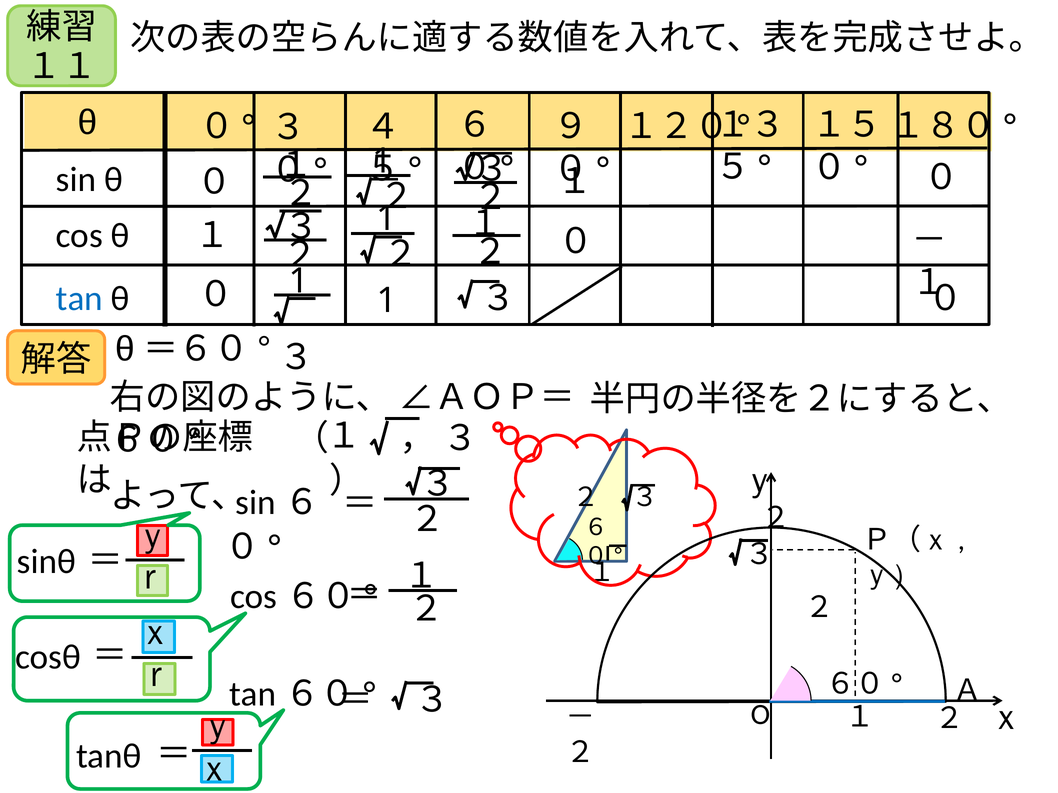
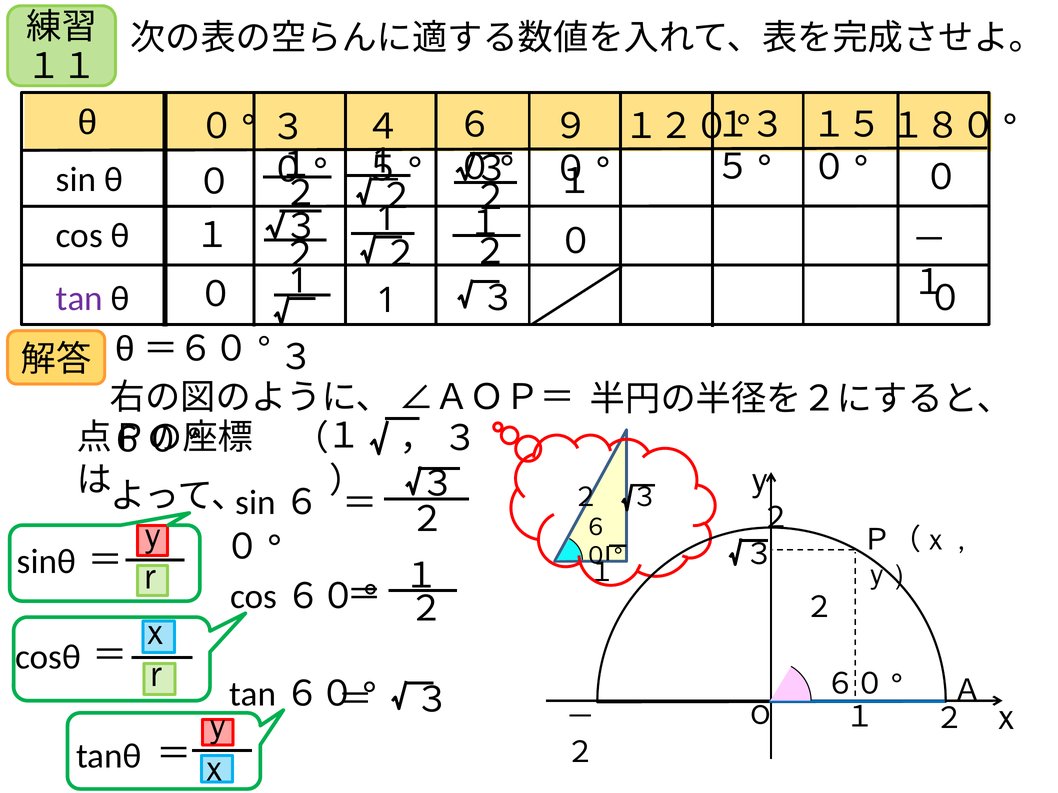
tan colour: blue -> purple
